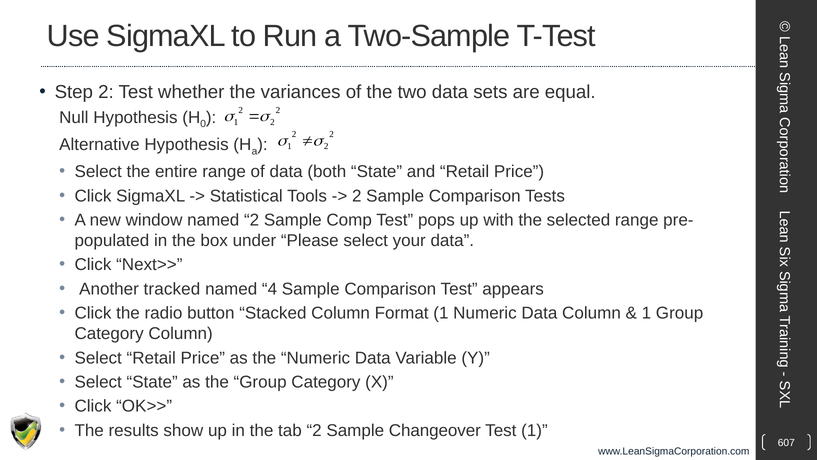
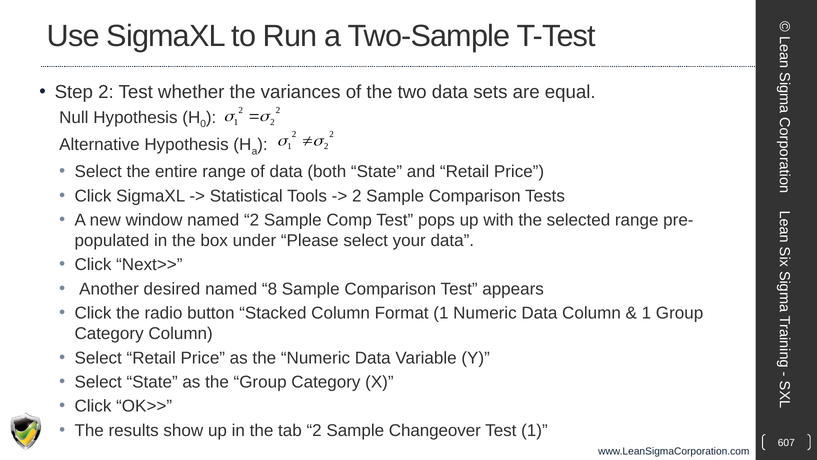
tracked: tracked -> desired
4: 4 -> 8
